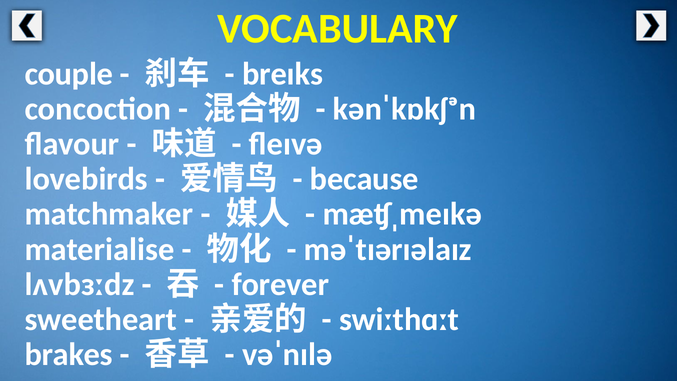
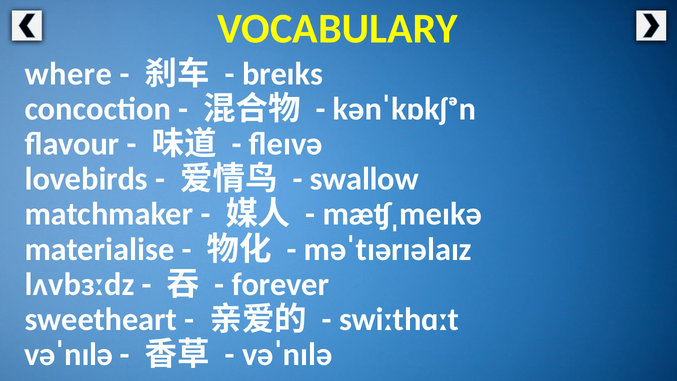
couple: couple -> where
because: because -> swallow
brakes at (69, 354): brakes -> vəˈnɪlə
